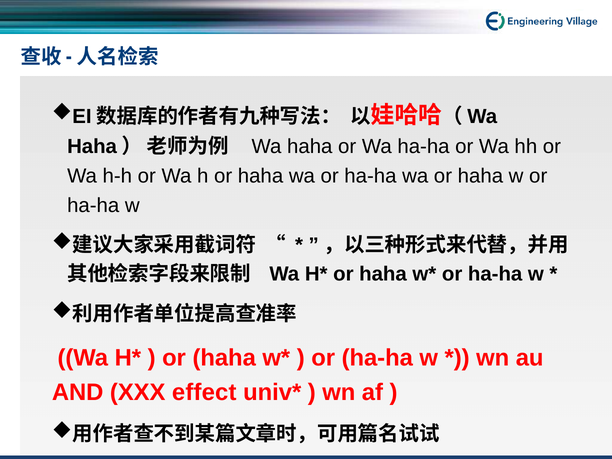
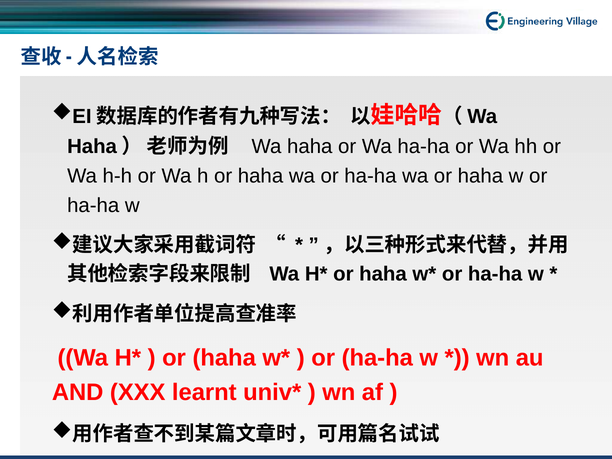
effect: effect -> learnt
